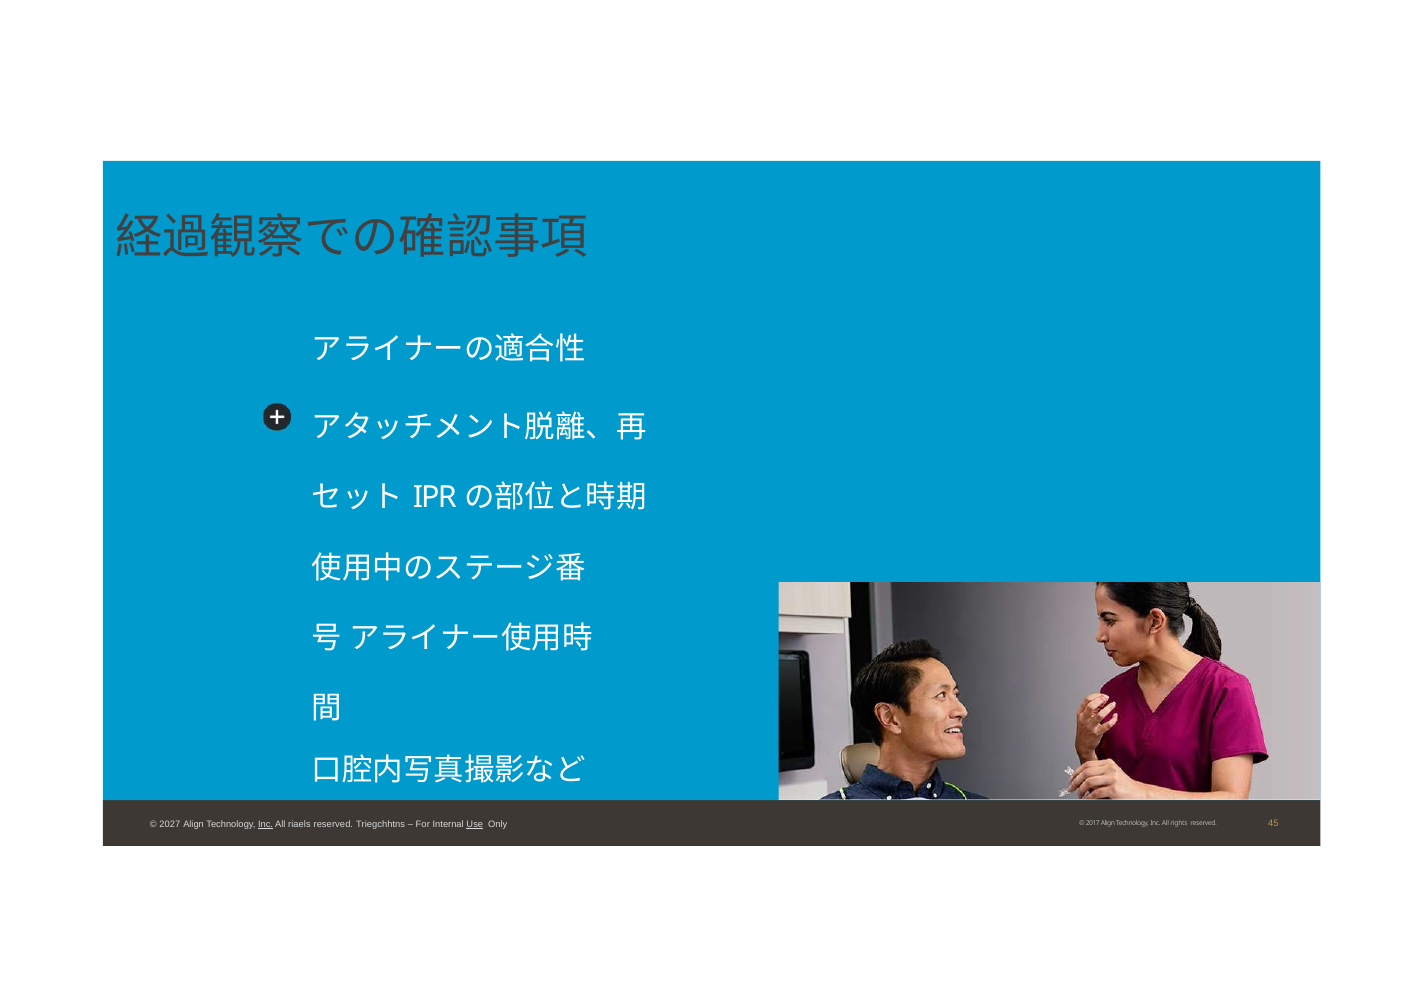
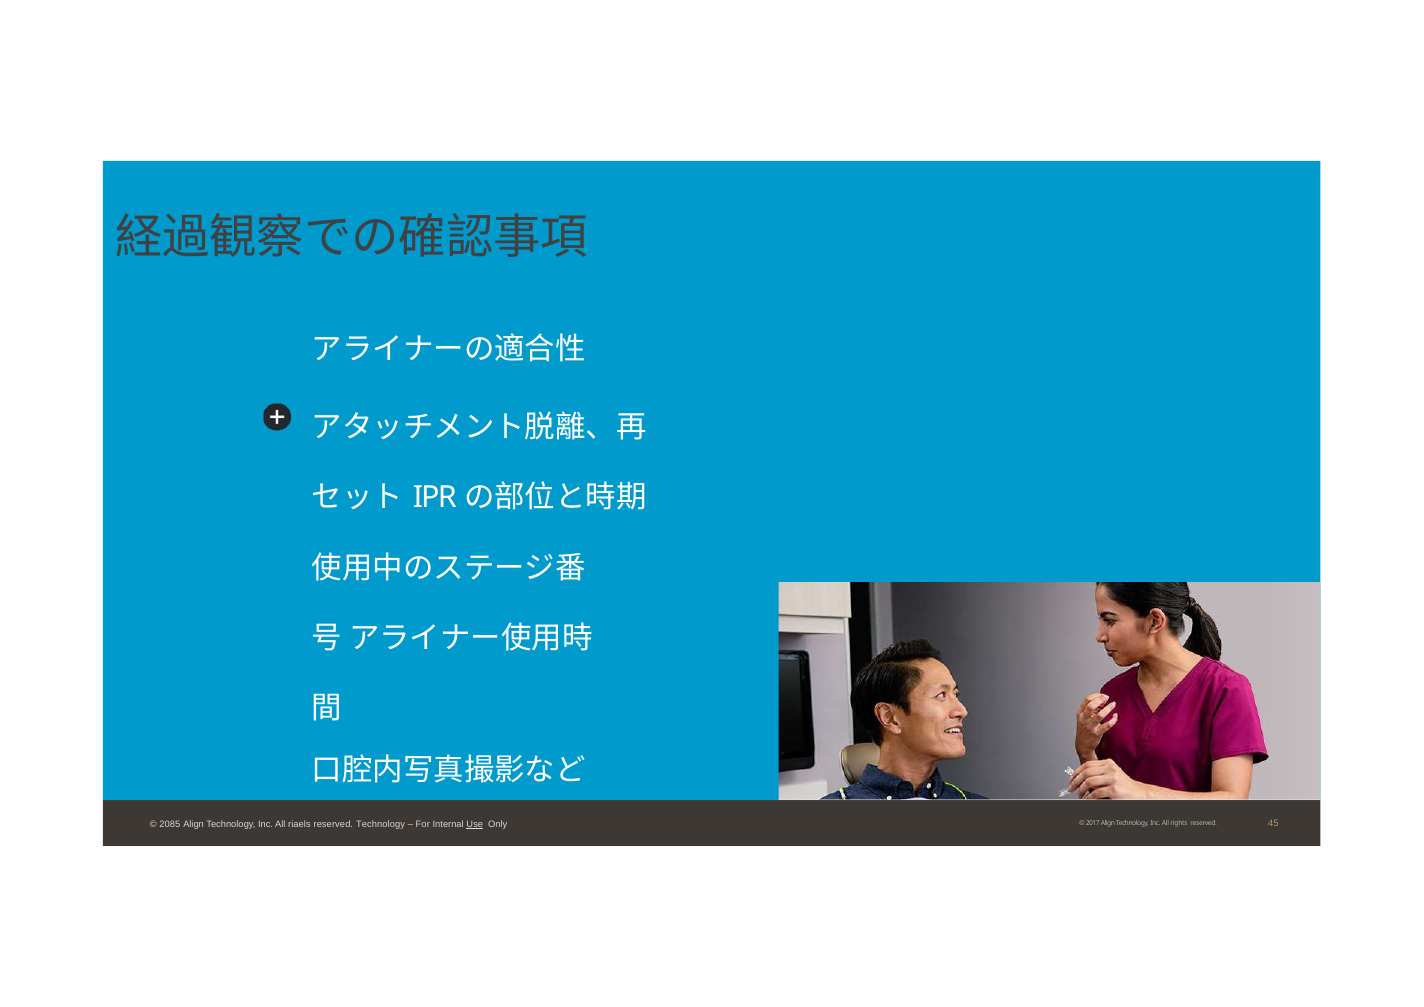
2027: 2027 -> 2085
Inc at (266, 824) underline: present -> none
reserved Triegchhtns: Triegchhtns -> Technology
